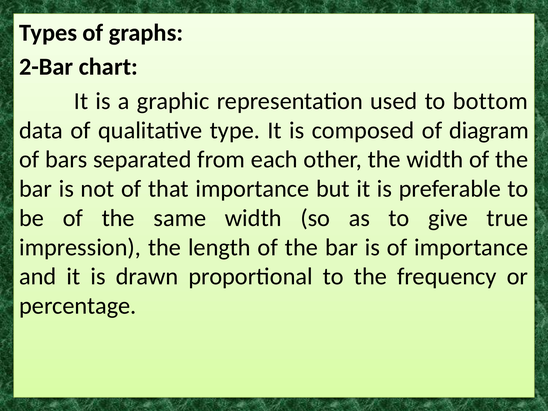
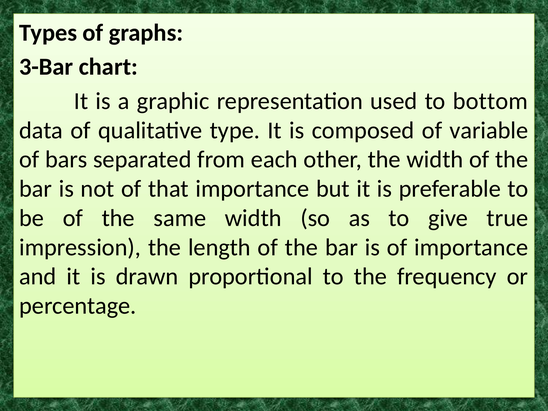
2-Bar: 2-Bar -> 3-Bar
diagram: diagram -> variable
